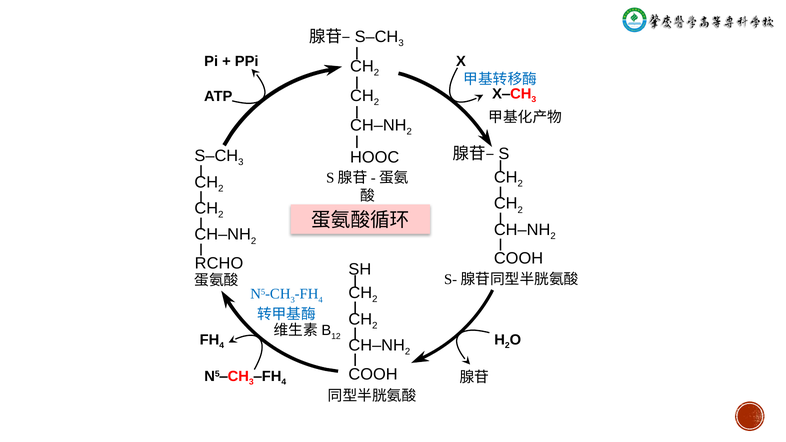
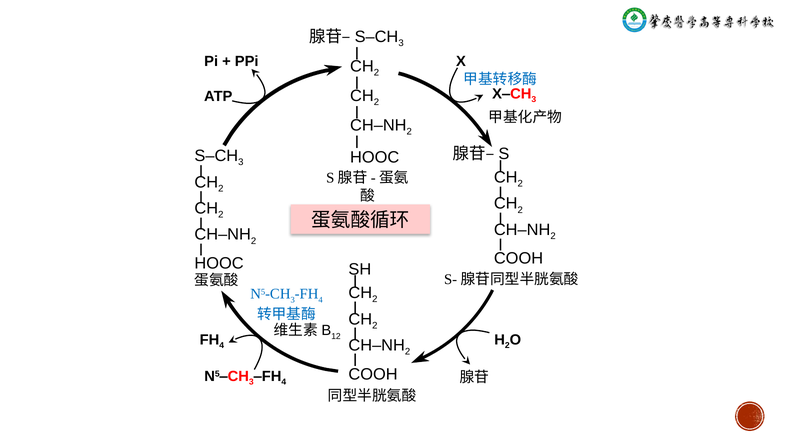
RCHO at (219, 263): RCHO -> HOOC
